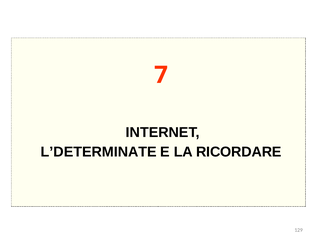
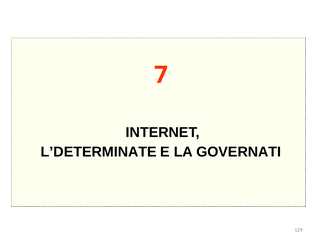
RICORDARE: RICORDARE -> GOVERNATI
